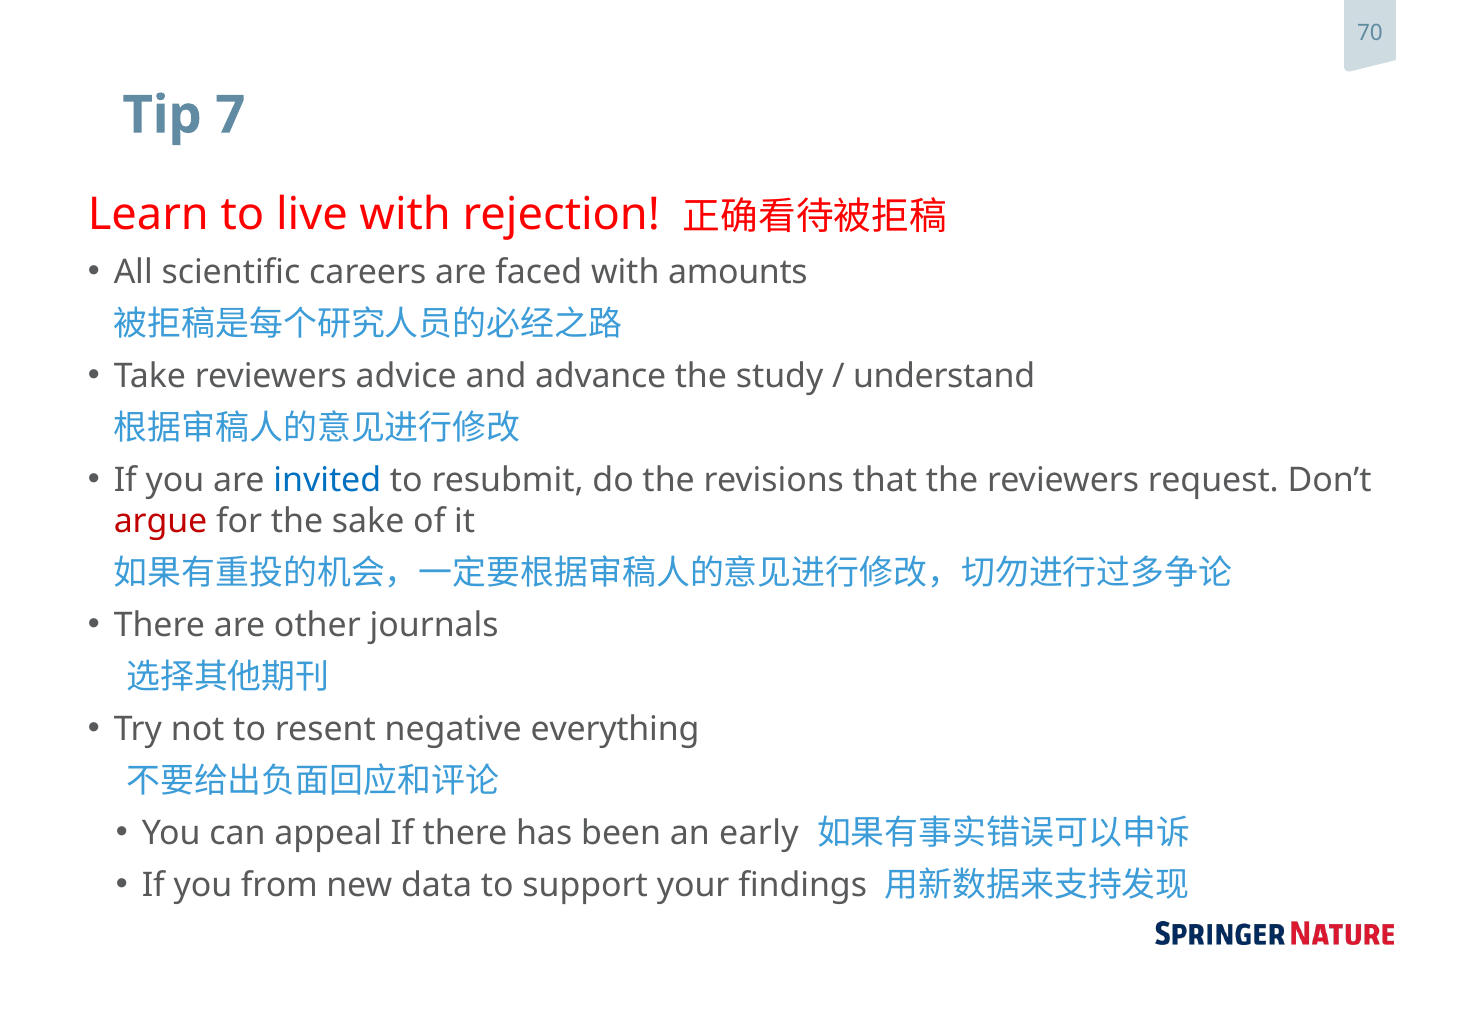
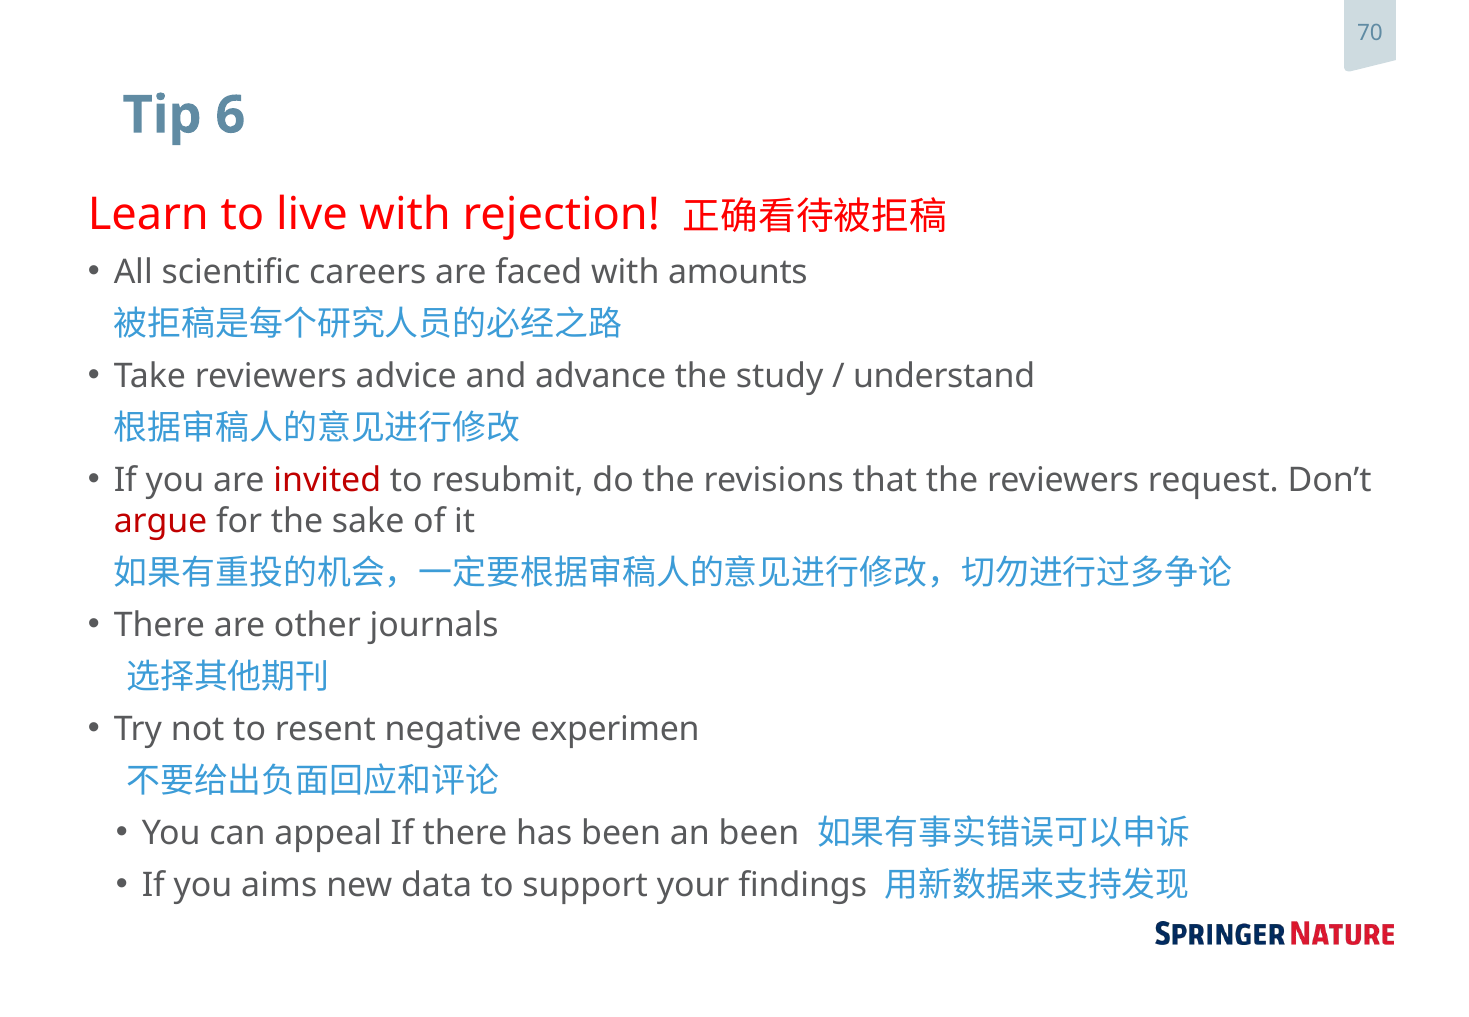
7: 7 -> 6
invited colour: blue -> red
everything: everything -> experimen
an early: early -> been
from: from -> aims
